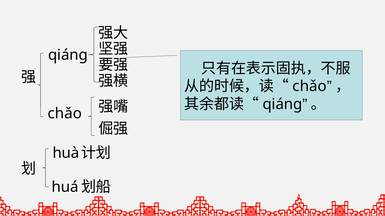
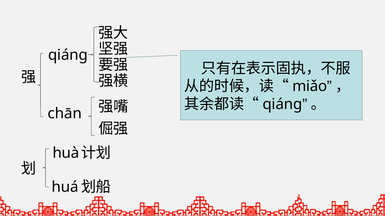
chǎo at (310, 87): chǎo -> miǎo
chǎo at (65, 114): chǎo -> chān
